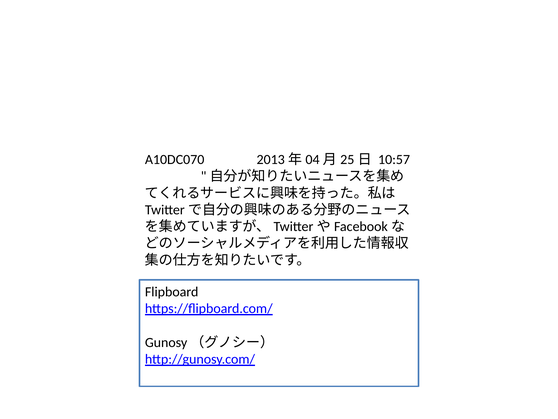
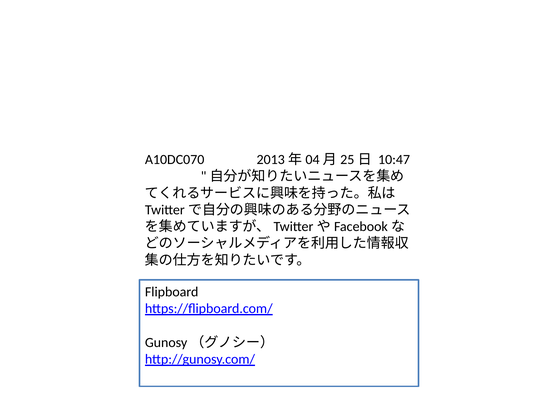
10:57: 10:57 -> 10:47
